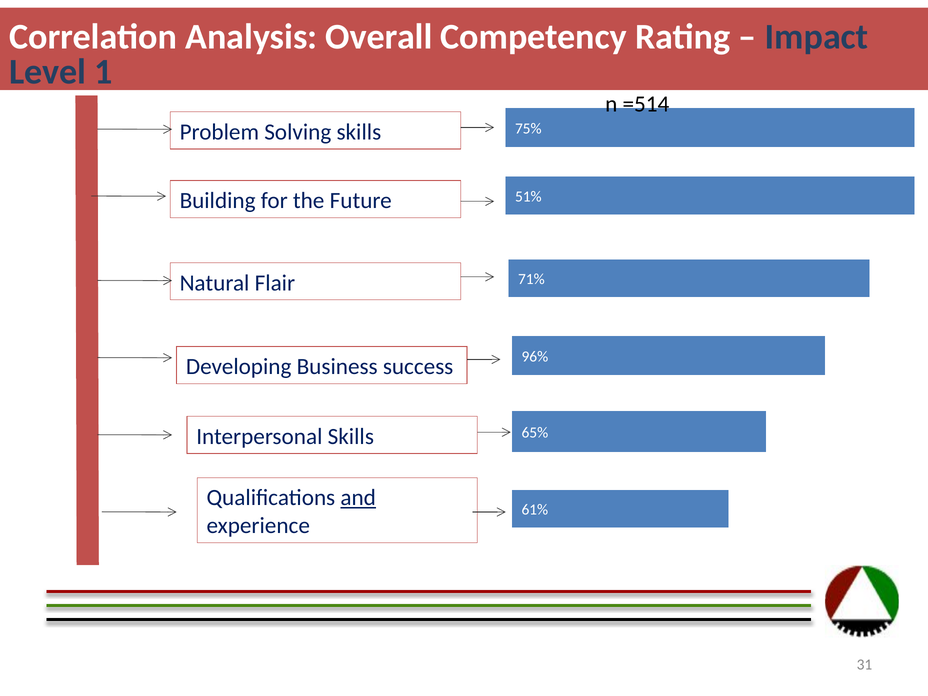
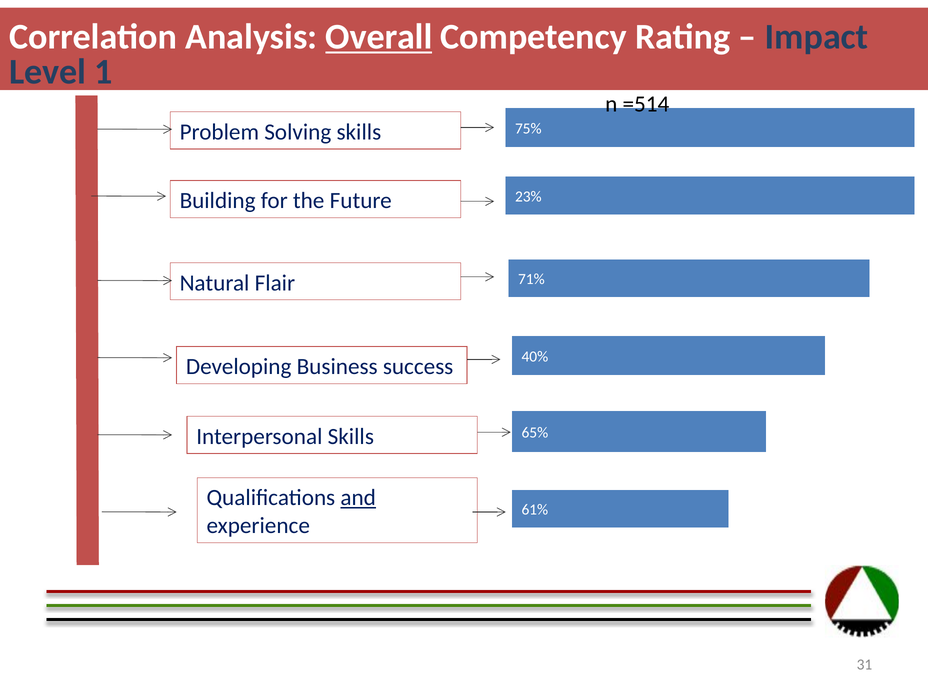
Overall underline: none -> present
51%: 51% -> 23%
96%: 96% -> 40%
